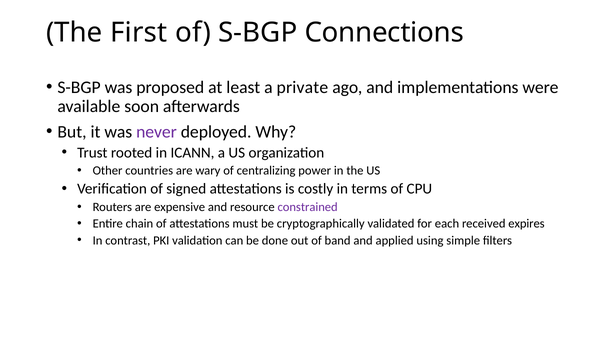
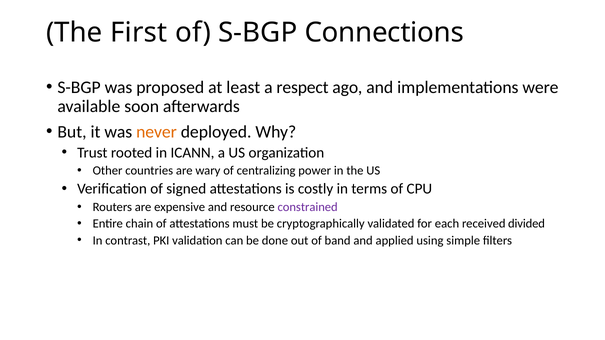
private: private -> respect
never colour: purple -> orange
expires: expires -> divided
